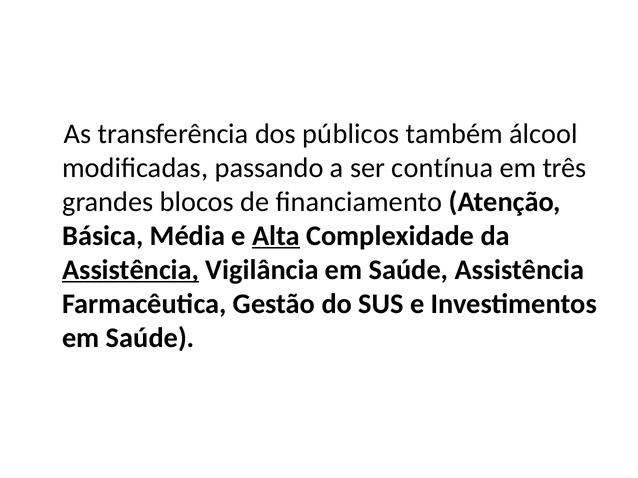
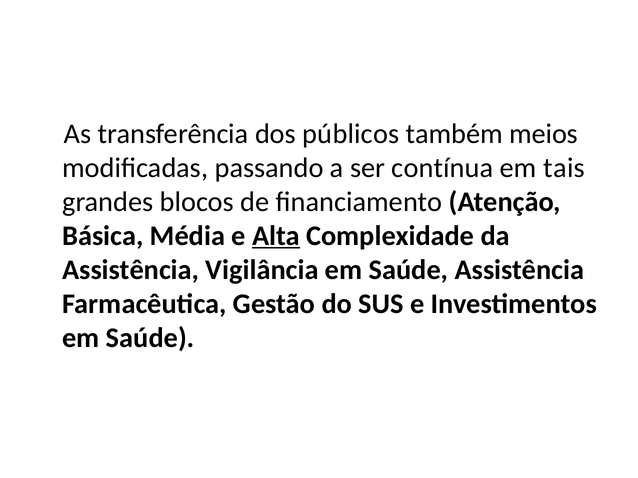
álcool: álcool -> meios
três: três -> tais
Assistência at (131, 270) underline: present -> none
